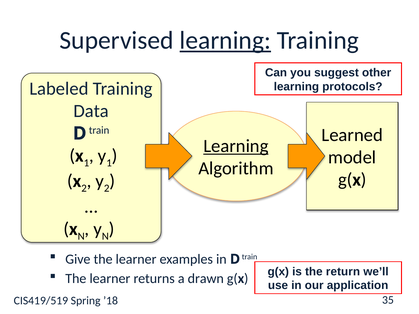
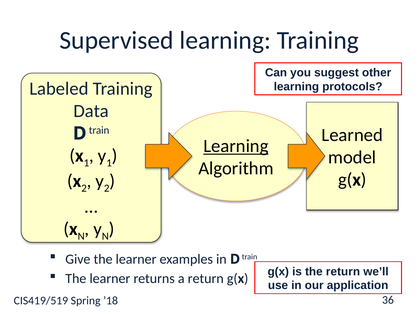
learning at (225, 41) underline: present -> none
a drawn: drawn -> return
35: 35 -> 36
